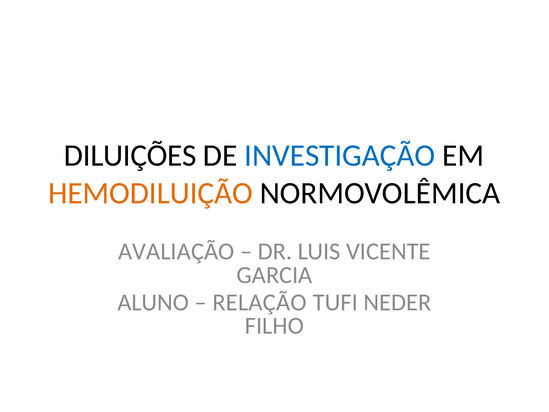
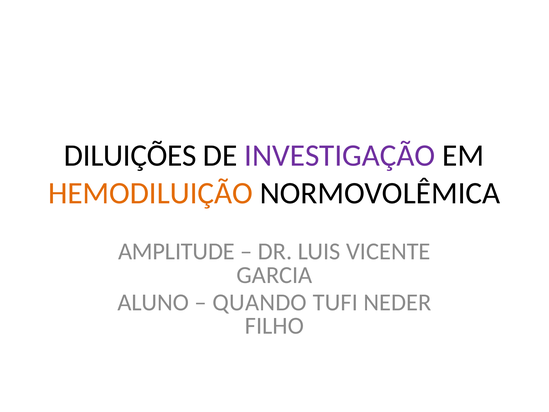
INVESTIGAÇÃO colour: blue -> purple
AVALIAÇÃO: AVALIAÇÃO -> AMPLITUDE
RELAÇÃO: RELAÇÃO -> QUANDO
